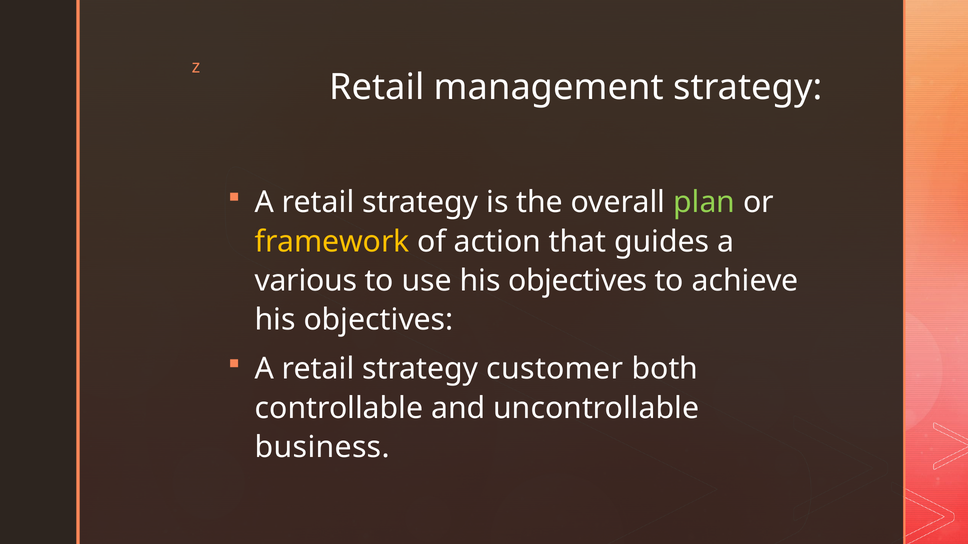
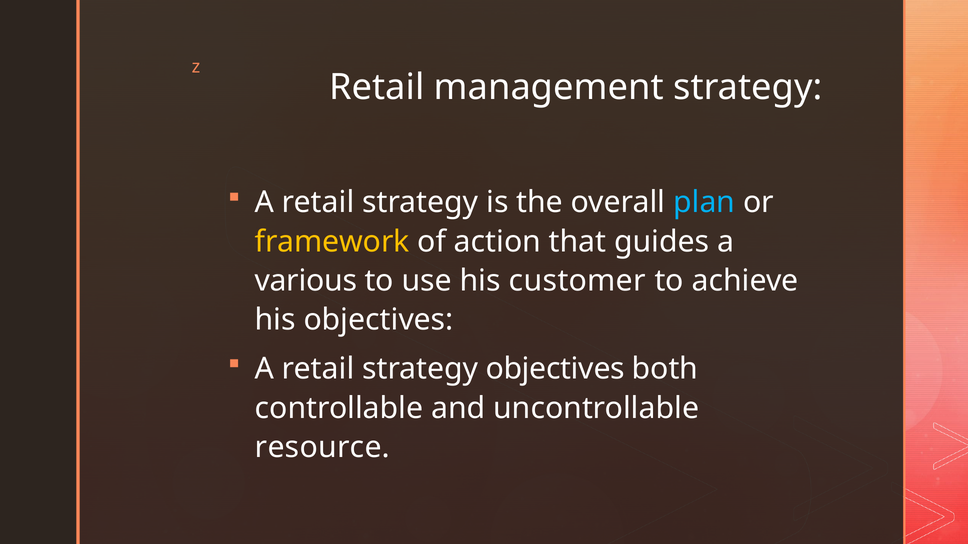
plan colour: light green -> light blue
use his objectives: objectives -> customer
strategy customer: customer -> objectives
business: business -> resource
